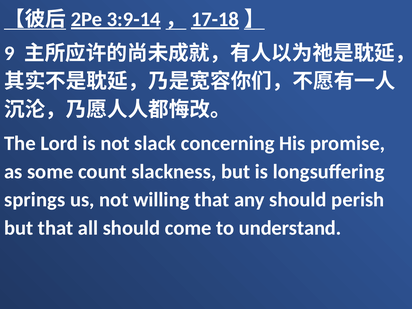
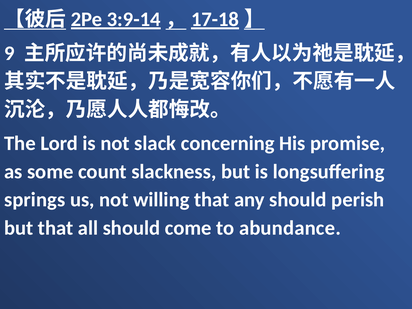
understand: understand -> abundance
